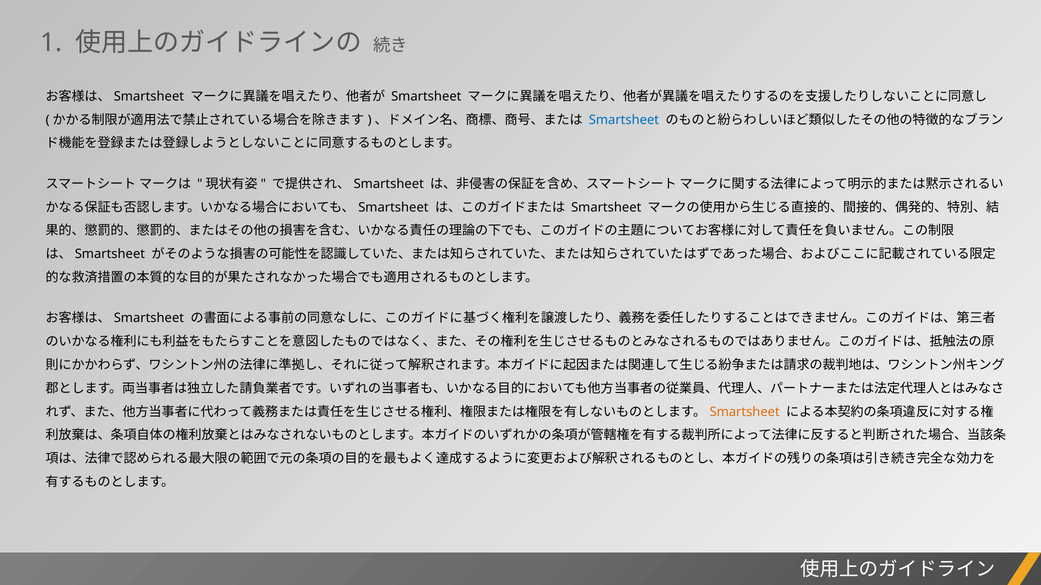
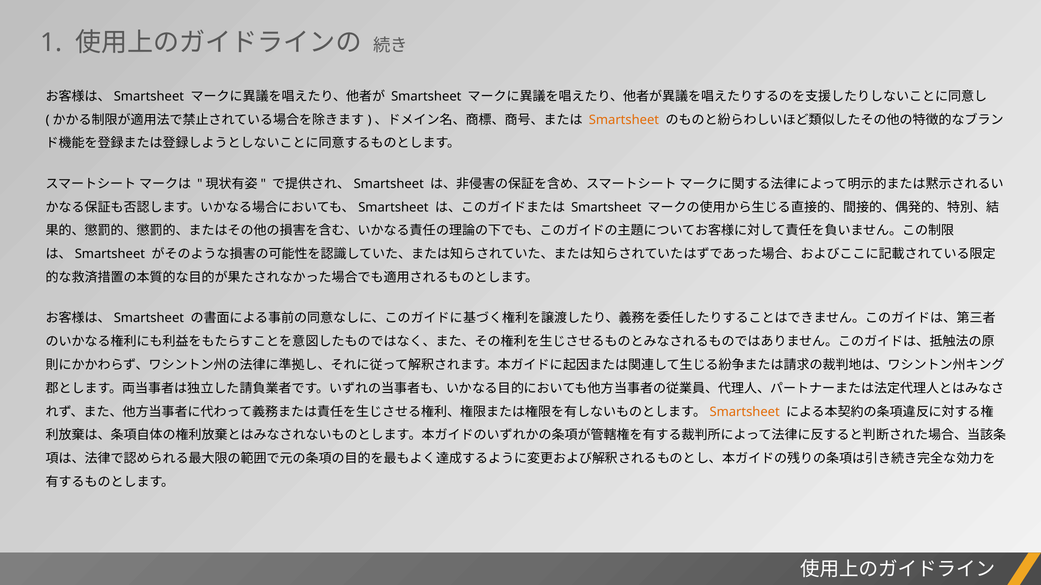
Smartsheet at (624, 120) colour: blue -> orange
